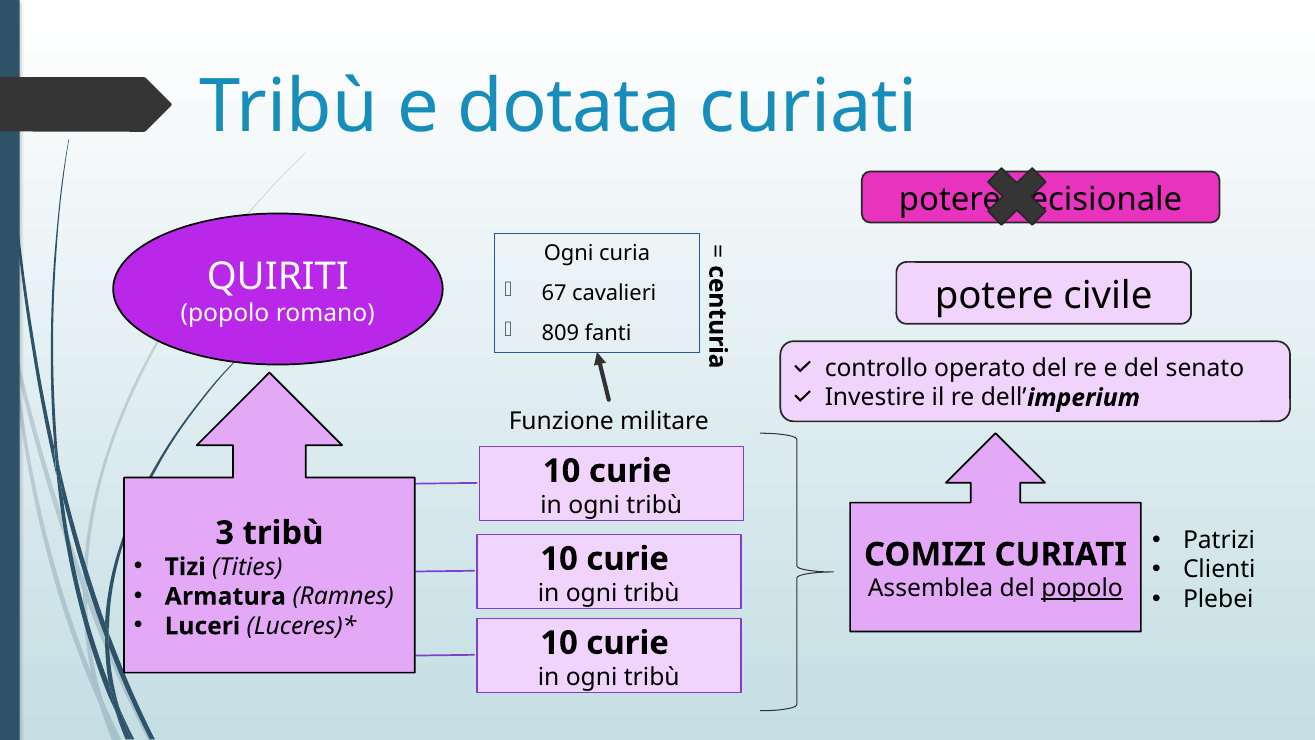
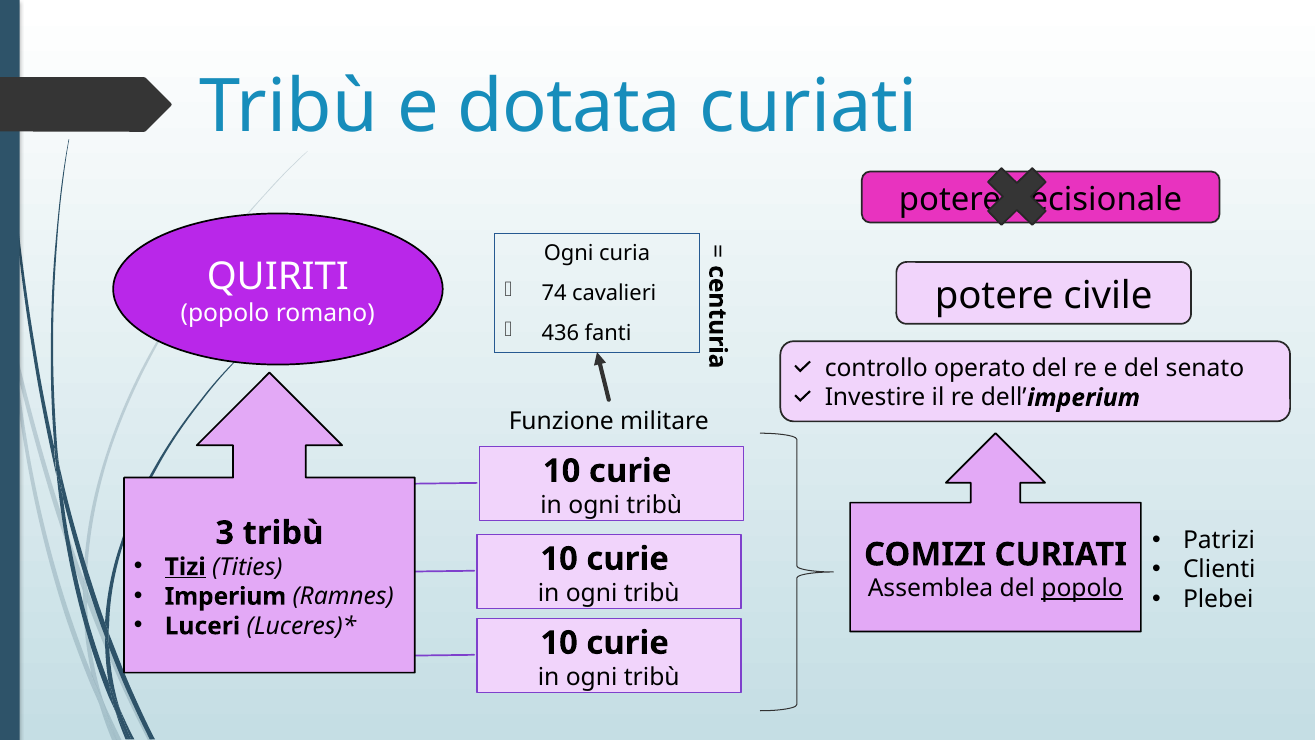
67: 67 -> 74
809: 809 -> 436
Tizi underline: none -> present
Armatura at (225, 596): Armatura -> Imperium
